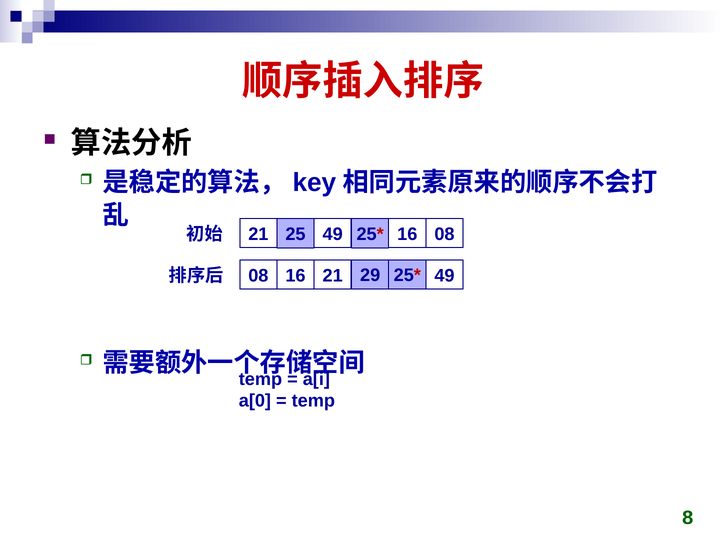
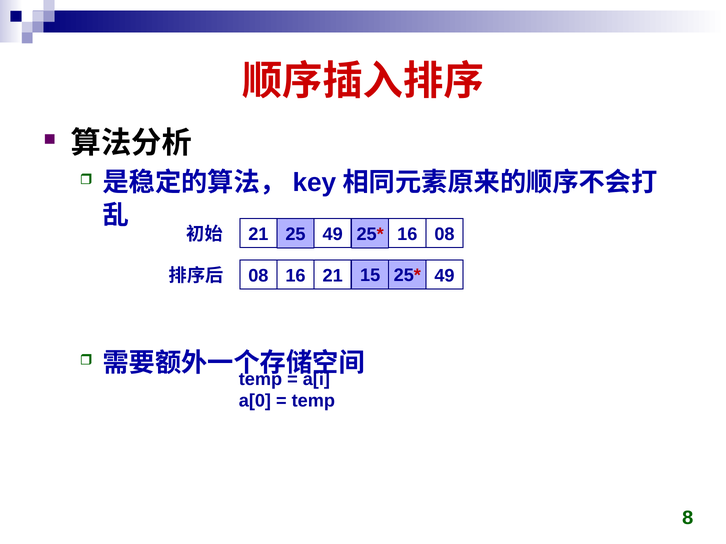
29: 29 -> 15
